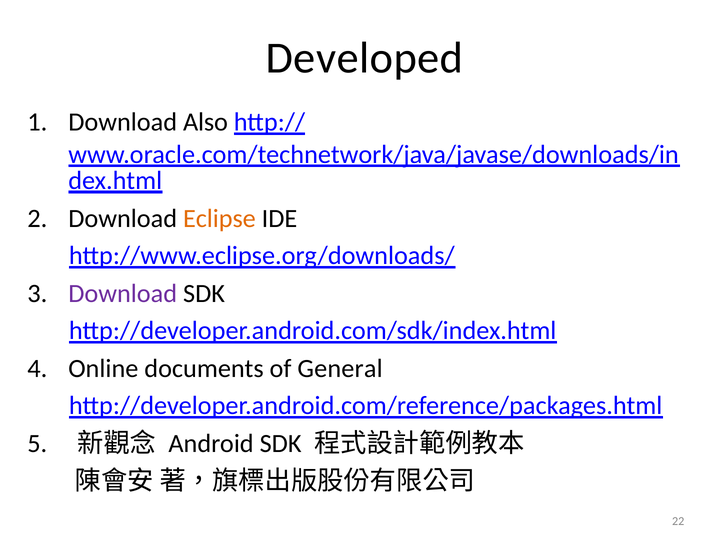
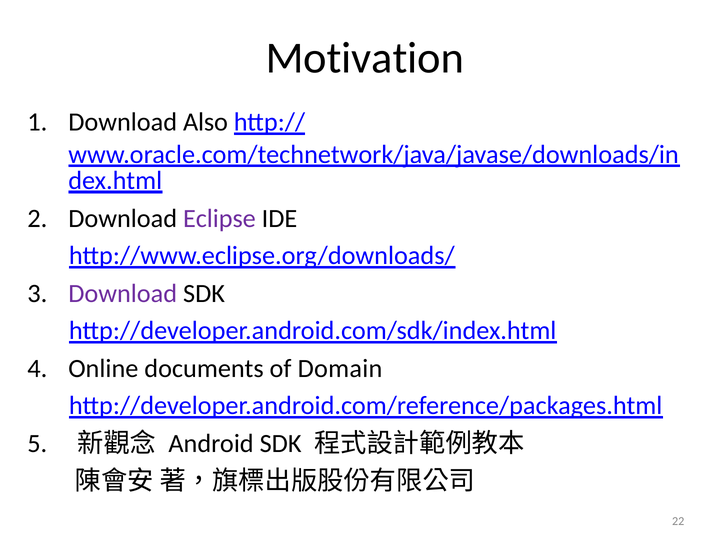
Developed: Developed -> Motivation
Eclipse colour: orange -> purple
General: General -> Domain
